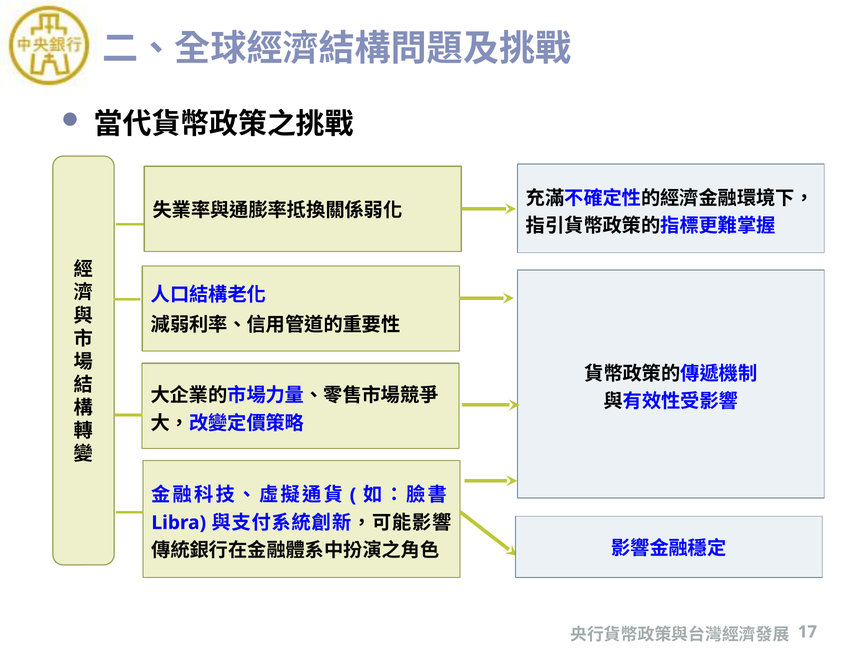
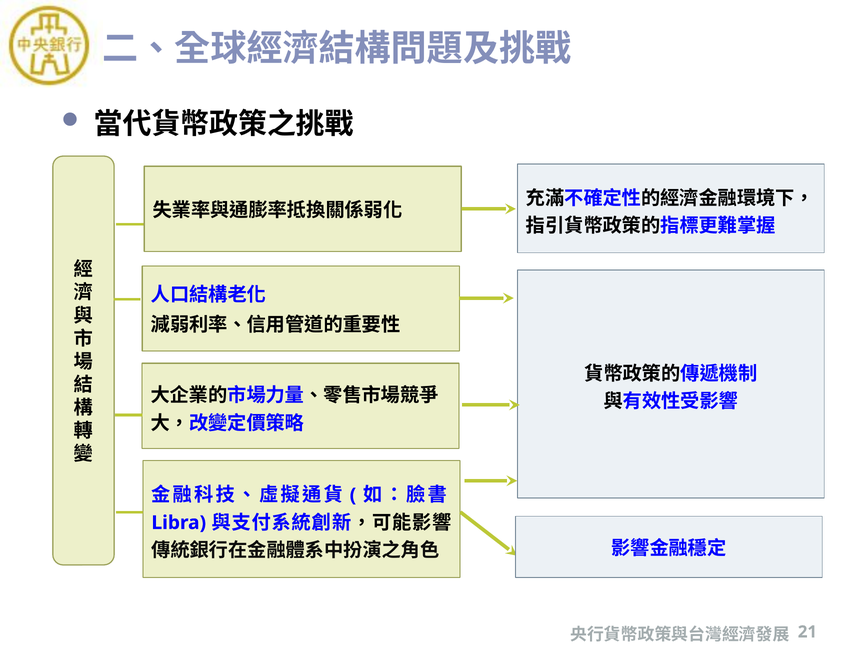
17: 17 -> 21
